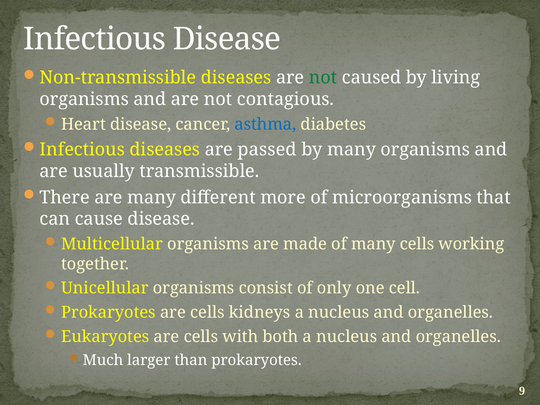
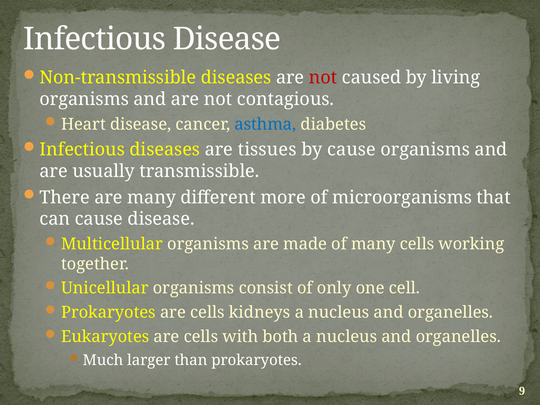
not at (323, 78) colour: green -> red
passed: passed -> tissues
by many: many -> cause
